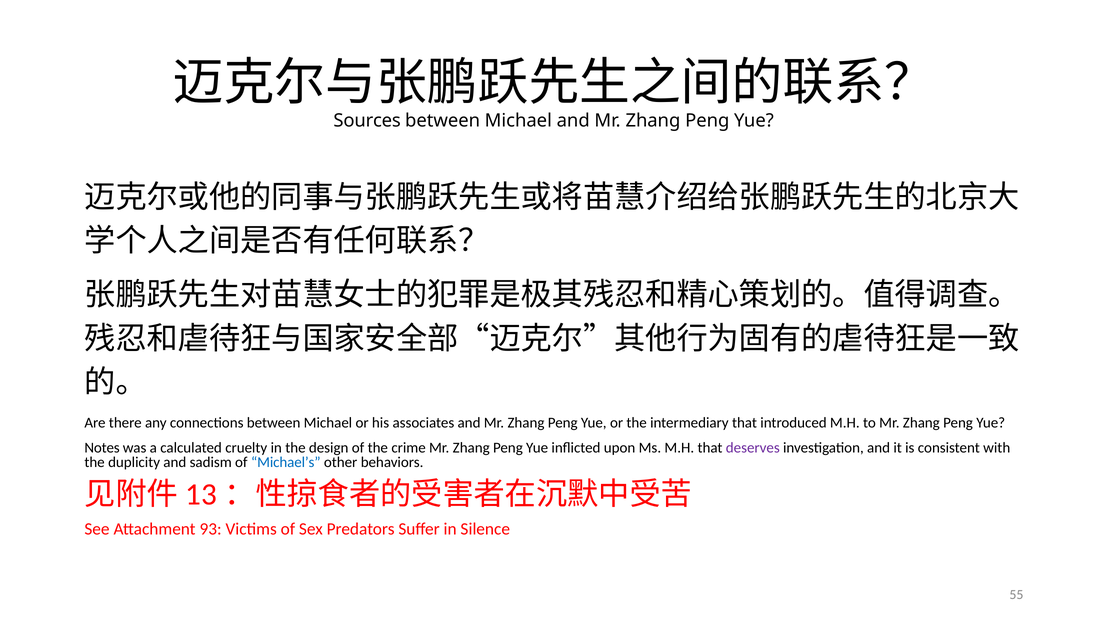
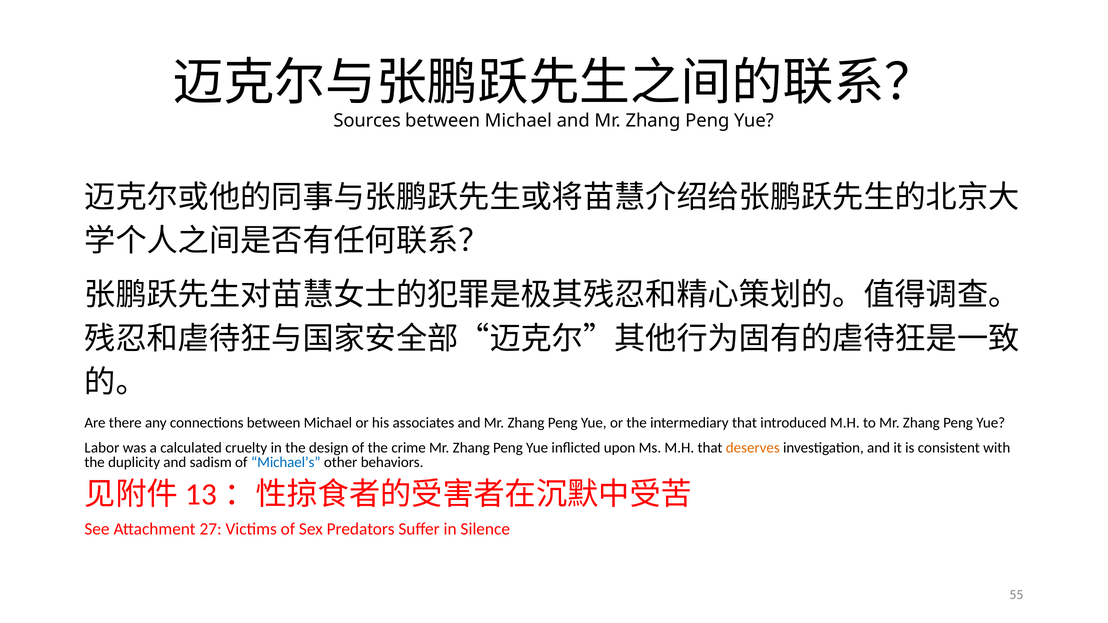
Notes: Notes -> Labor
deserves colour: purple -> orange
93: 93 -> 27
